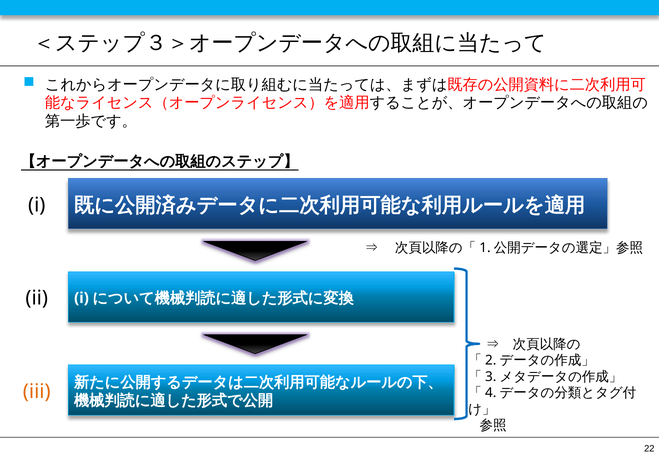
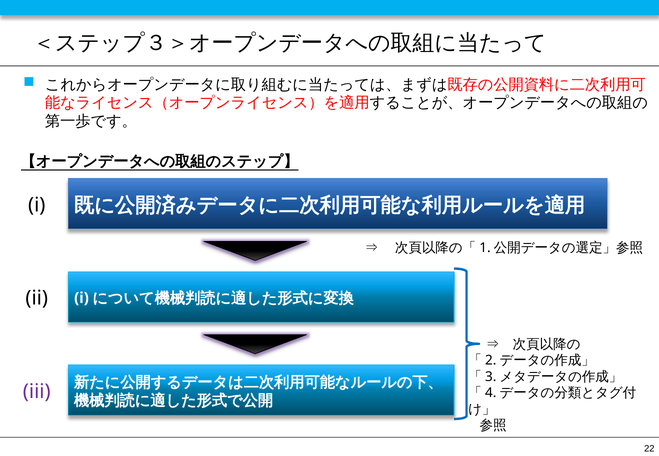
iii colour: orange -> purple
